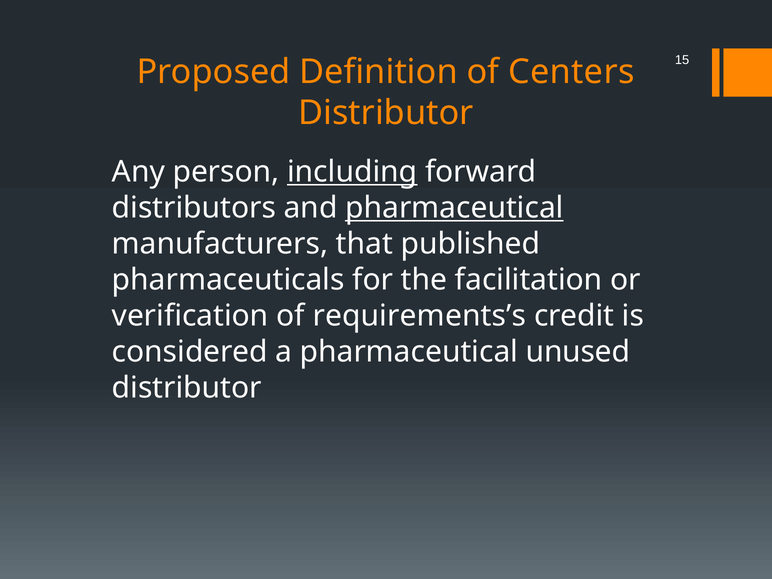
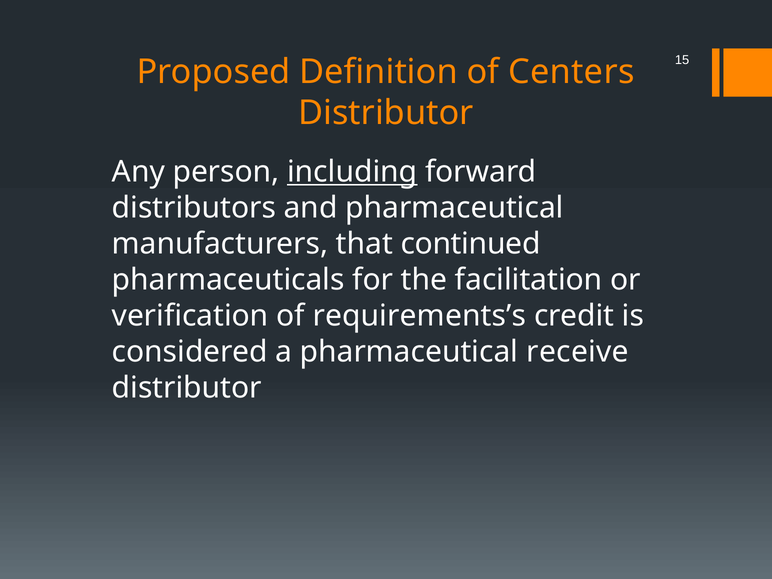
pharmaceutical at (454, 208) underline: present -> none
published: published -> continued
unused: unused -> receive
